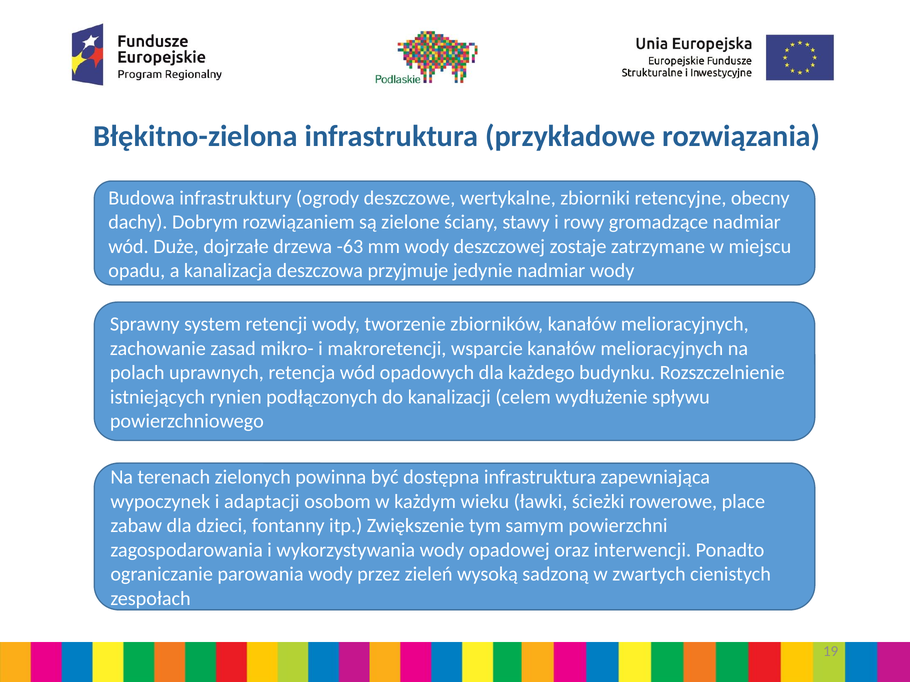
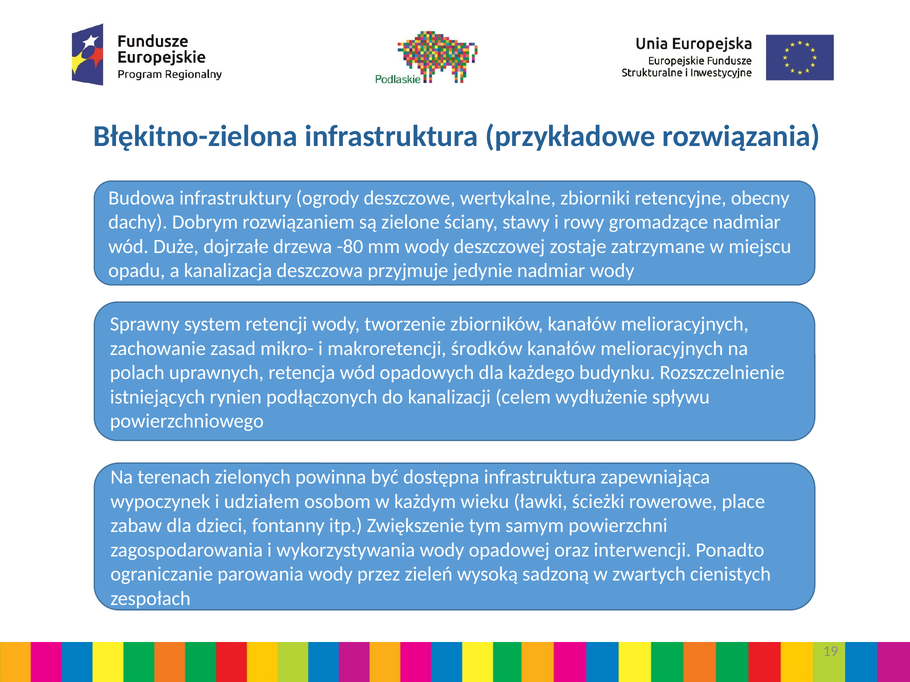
-63: -63 -> -80
wsparcie: wsparcie -> środków
adaptacji: adaptacji -> udziałem
